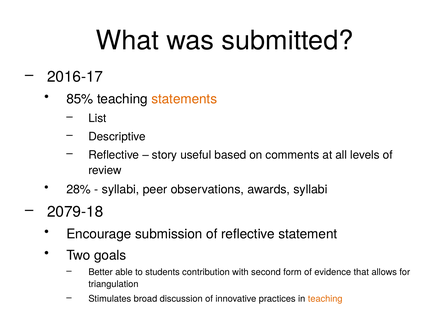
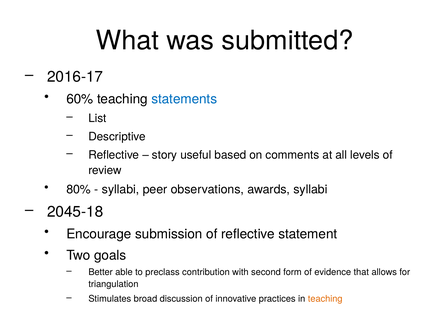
85%: 85% -> 60%
statements colour: orange -> blue
28%: 28% -> 80%
2079-18: 2079-18 -> 2045-18
students: students -> preclass
